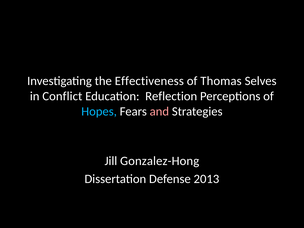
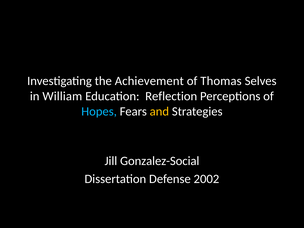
Effectiveness: Effectiveness -> Achievement
Conflict: Conflict -> William
and colour: pink -> yellow
Gonzalez-Hong: Gonzalez-Hong -> Gonzalez-Social
2013: 2013 -> 2002
